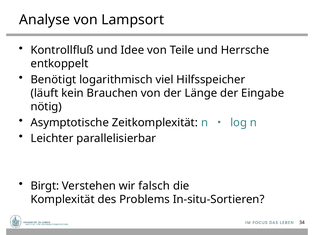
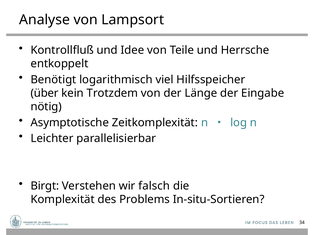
läuft: läuft -> über
Brauchen: Brauchen -> Trotzdem
